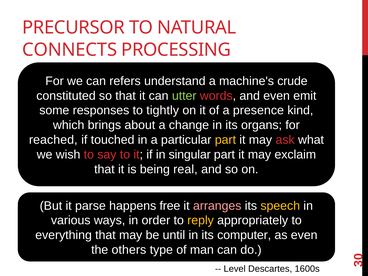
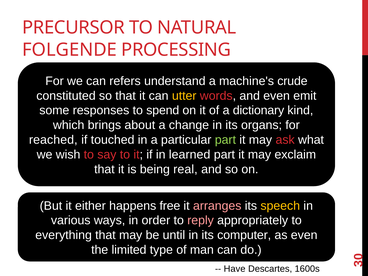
CONNECTS: CONNECTS -> FOLGENDE
utter colour: light green -> yellow
tightly: tightly -> spend
presence: presence -> dictionary
part at (225, 140) colour: yellow -> light green
singular: singular -> learned
parse: parse -> either
reply colour: yellow -> pink
others: others -> limited
Level: Level -> Have
